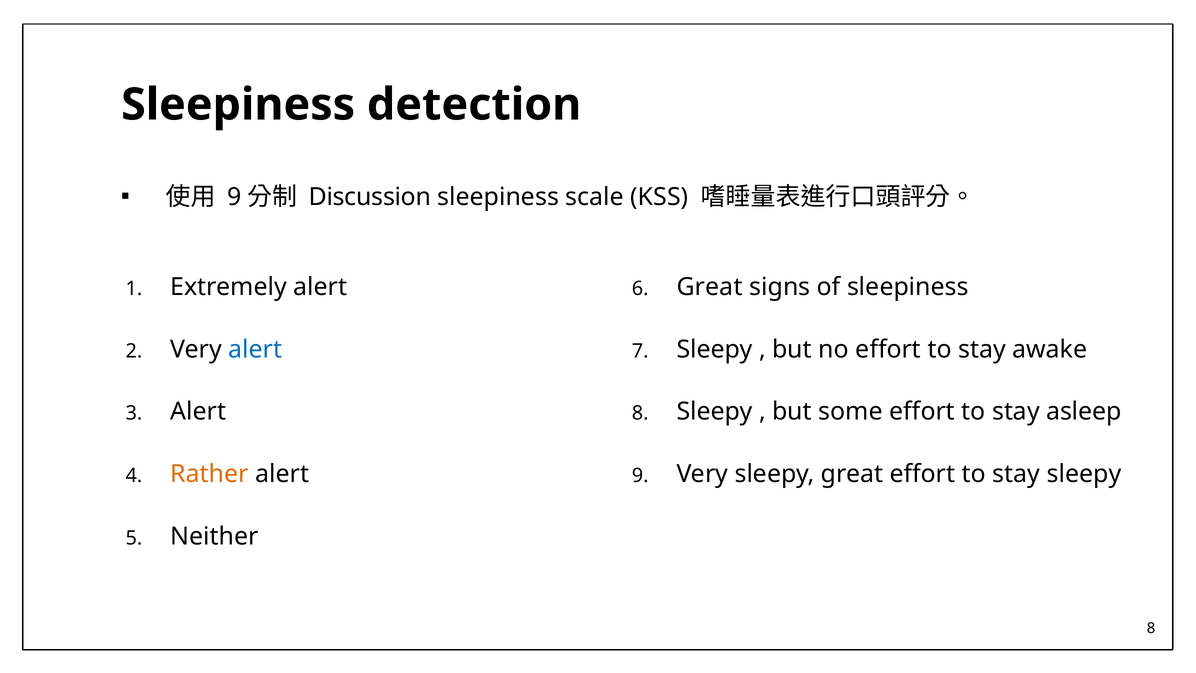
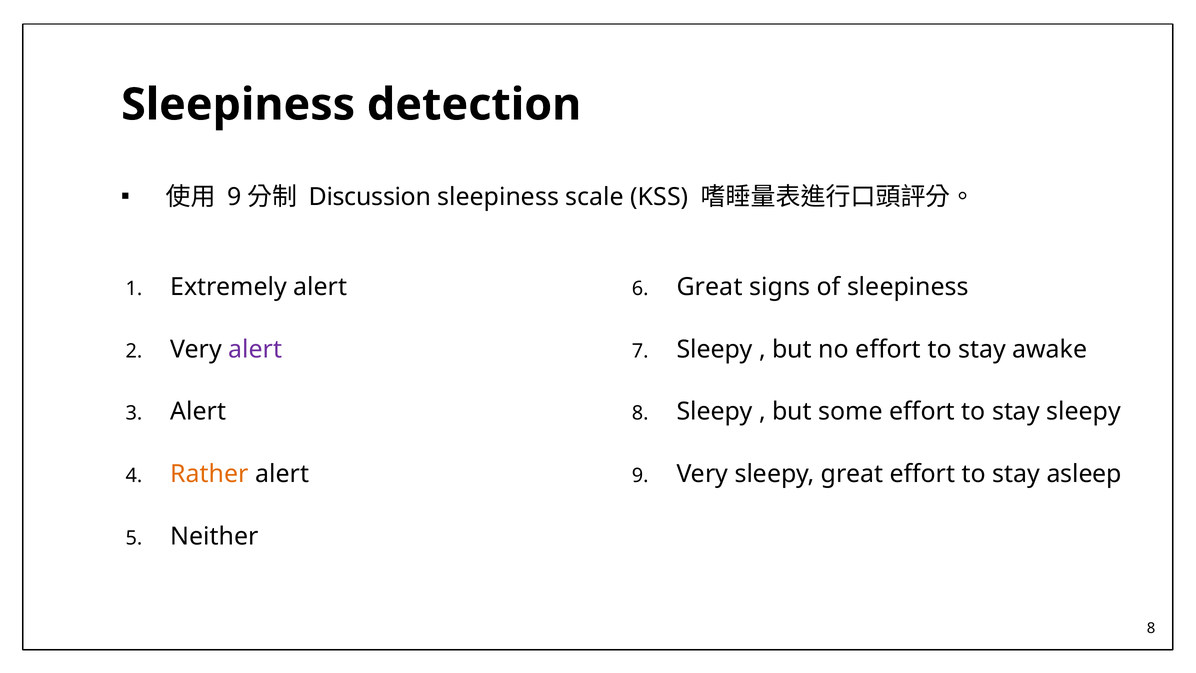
alert at (255, 349) colour: blue -> purple
stay asleep: asleep -> sleepy
stay sleepy: sleepy -> asleep
